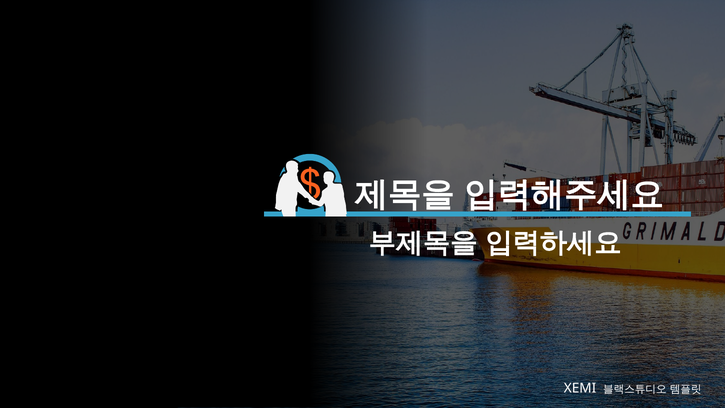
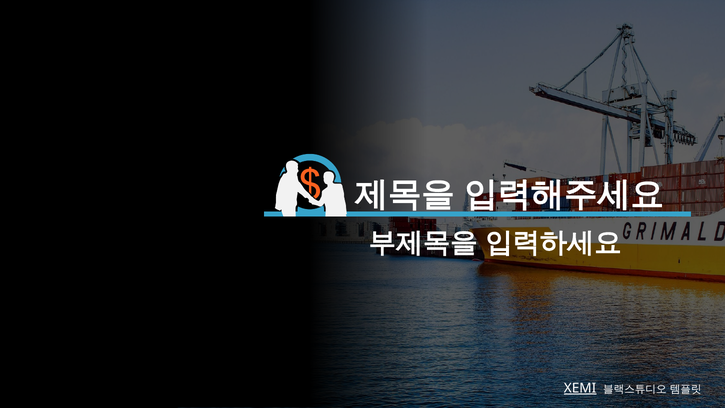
XEMI underline: none -> present
